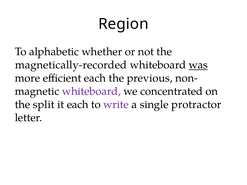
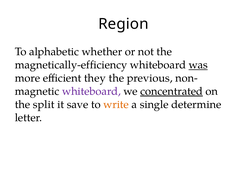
magnetically-recorded: magnetically-recorded -> magnetically-efficiency
efficient each: each -> they
concentrated underline: none -> present
it each: each -> save
write colour: purple -> orange
protractor: protractor -> determine
